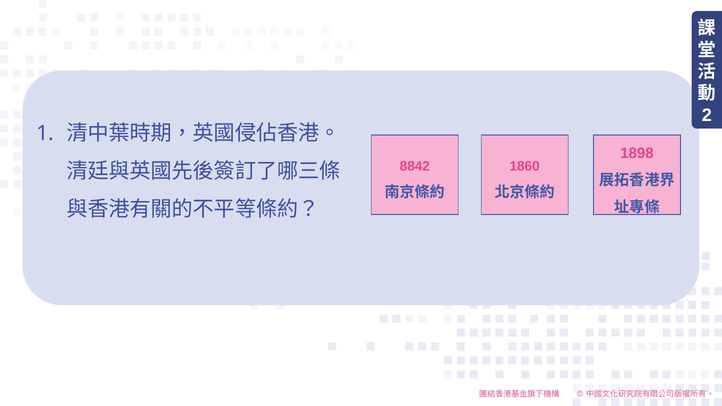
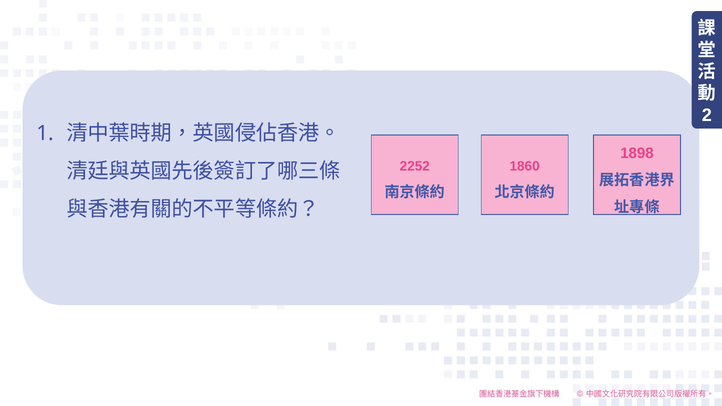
8842: 8842 -> 2252
